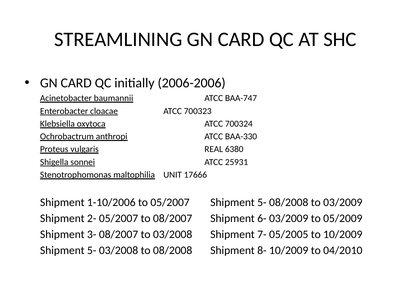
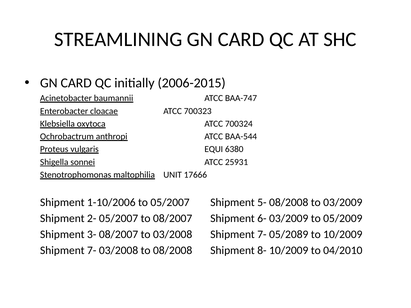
2006-2006: 2006-2006 -> 2006-2015
BAA-330: BAA-330 -> BAA-544
REAL: REAL -> EQUI
05/2005: 05/2005 -> 05/2089
5- at (92, 251): 5- -> 7-
